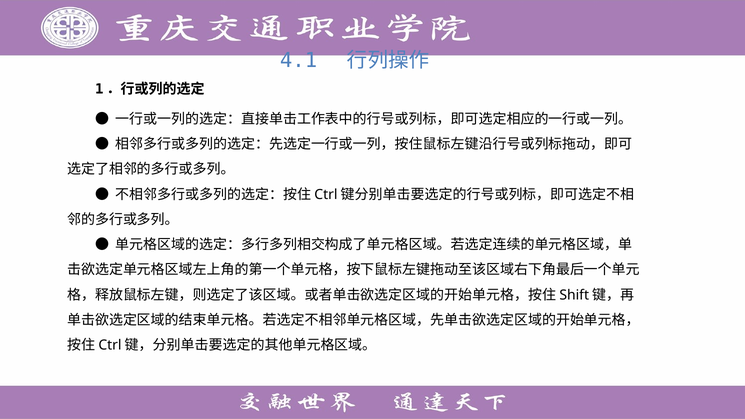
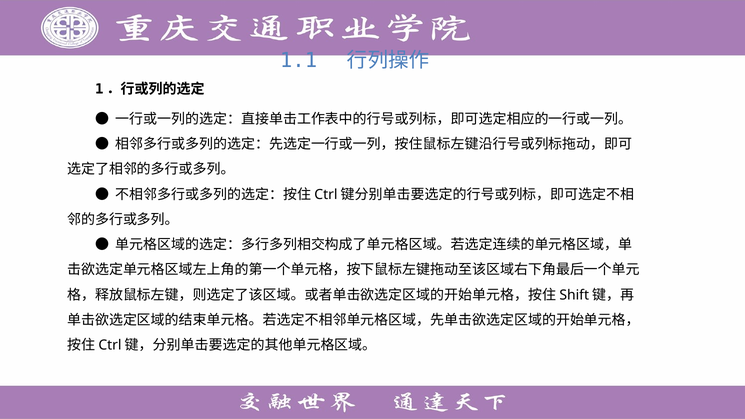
4.1: 4.1 -> 1.1
